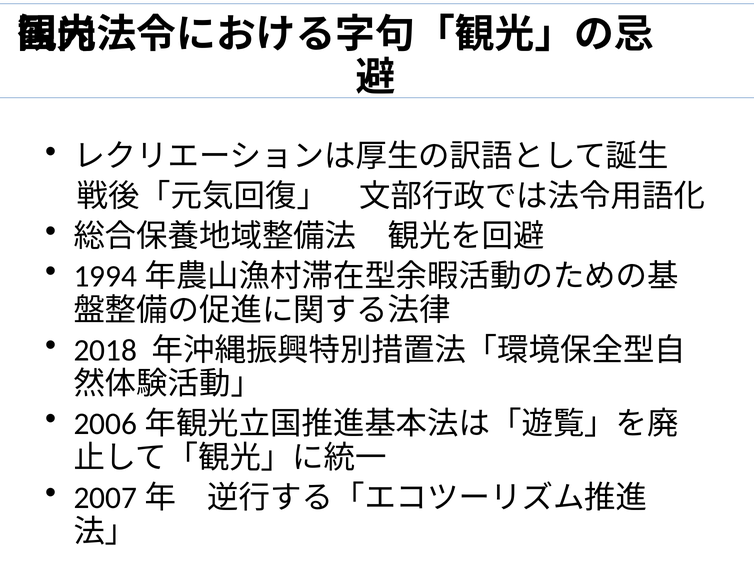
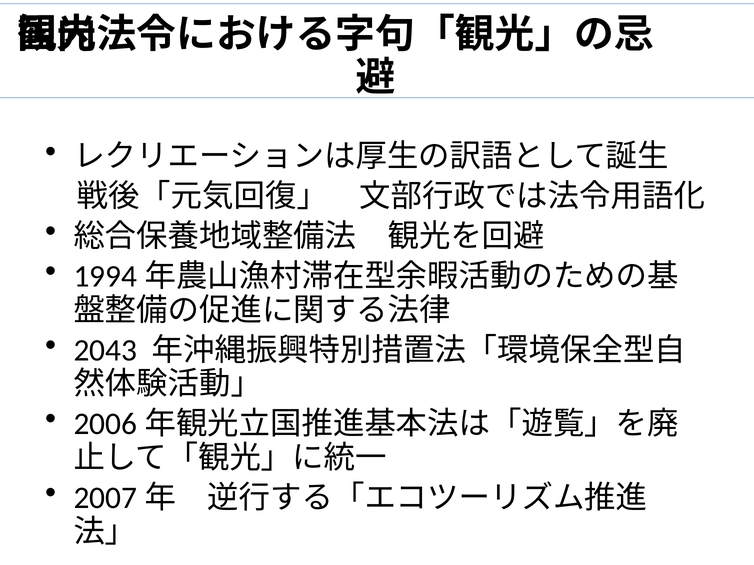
2018: 2018 -> 2043
